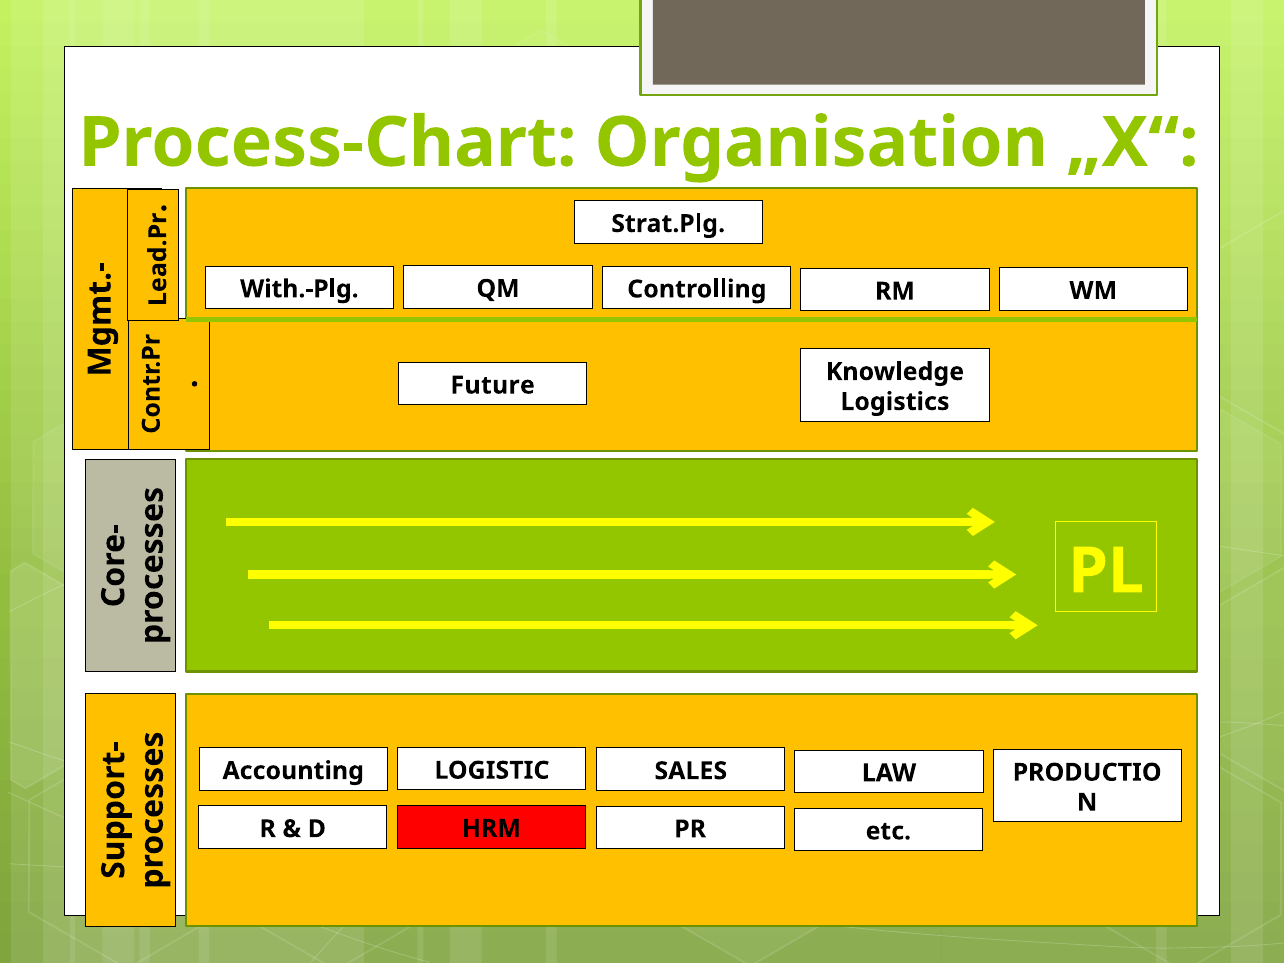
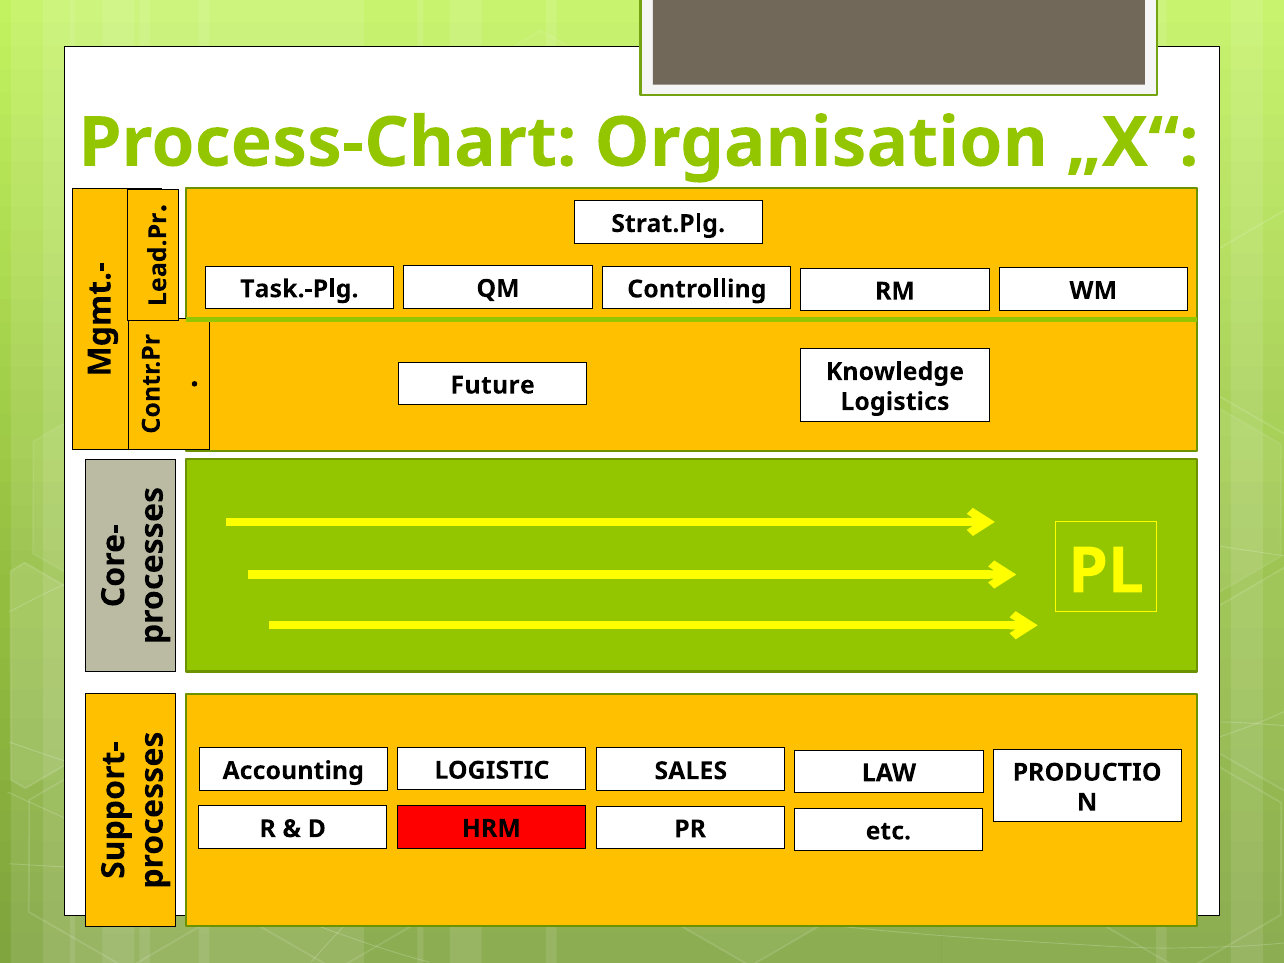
With.-Plg: With.-Plg -> Task.-Plg
